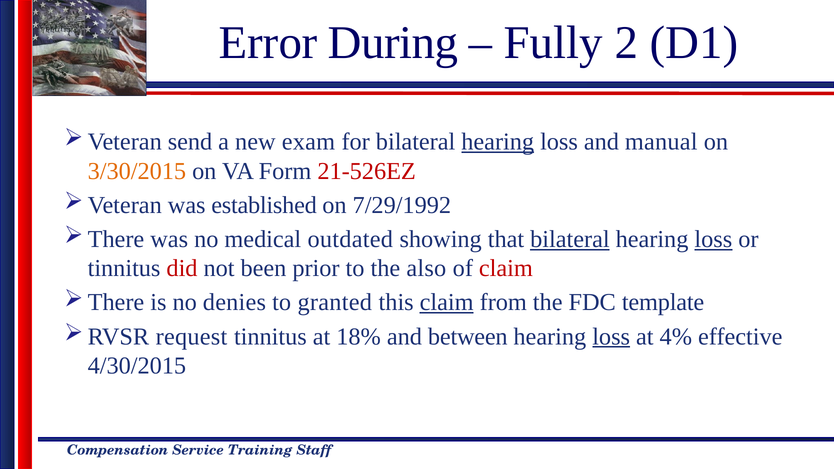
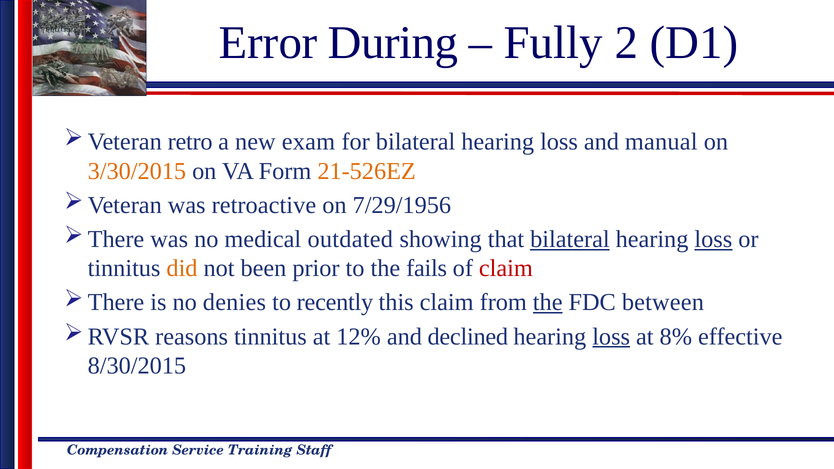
send: send -> retro
hearing at (498, 142) underline: present -> none
21-526EZ colour: red -> orange
established: established -> retroactive
7/29/1992: 7/29/1992 -> 7/29/1956
did colour: red -> orange
also: also -> fails
granted: granted -> recently
claim at (447, 303) underline: present -> none
the at (548, 303) underline: none -> present
template: template -> between
request: request -> reasons
18%: 18% -> 12%
between: between -> declined
4%: 4% -> 8%
4/30/2015: 4/30/2015 -> 8/30/2015
